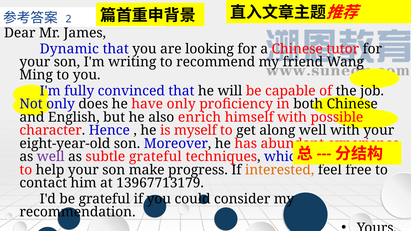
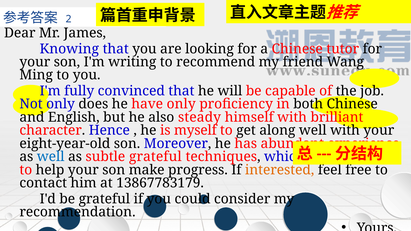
Dynamic: Dynamic -> Knowing
enrich: enrich -> steady
possible: possible -> brilliant
well at (51, 157) colour: purple -> blue
13967713179: 13967713179 -> 13867783179
